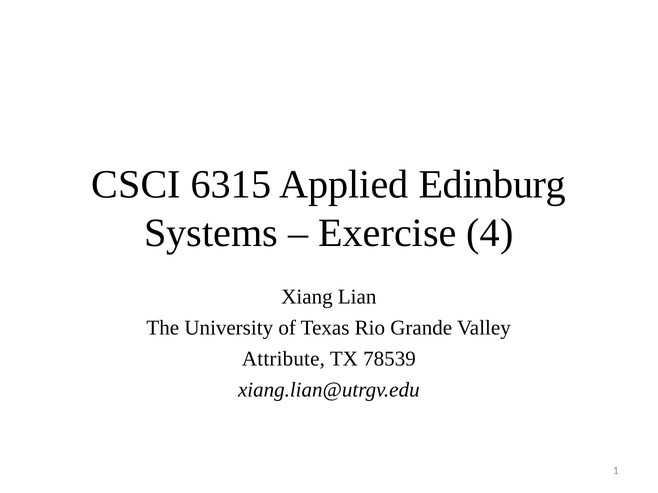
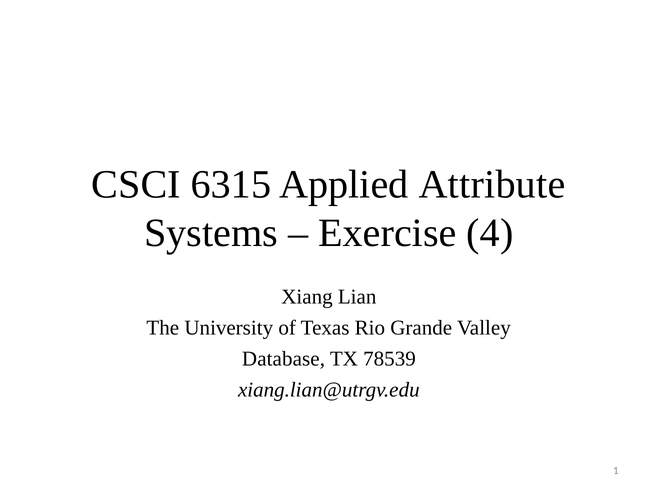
Edinburg: Edinburg -> Attribute
Attribute: Attribute -> Database
